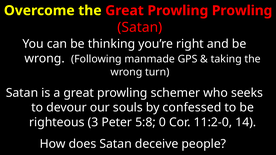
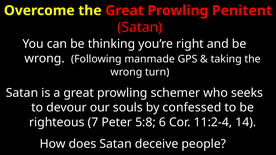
Prowling Prowling: Prowling -> Penitent
3: 3 -> 7
0: 0 -> 6
11:2-0: 11:2-0 -> 11:2-4
